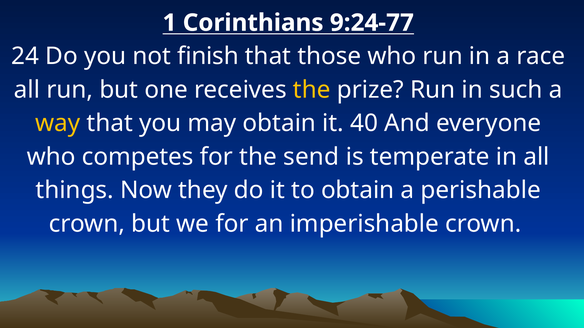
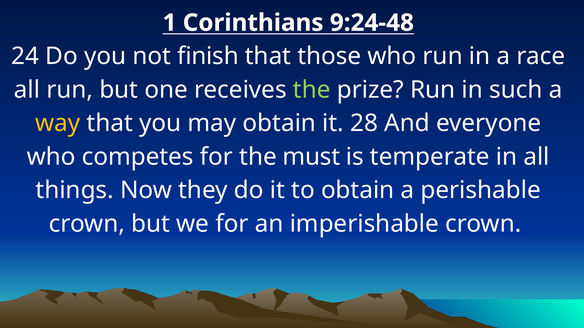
9:24-77: 9:24-77 -> 9:24-48
the at (312, 90) colour: yellow -> light green
40: 40 -> 28
send: send -> must
